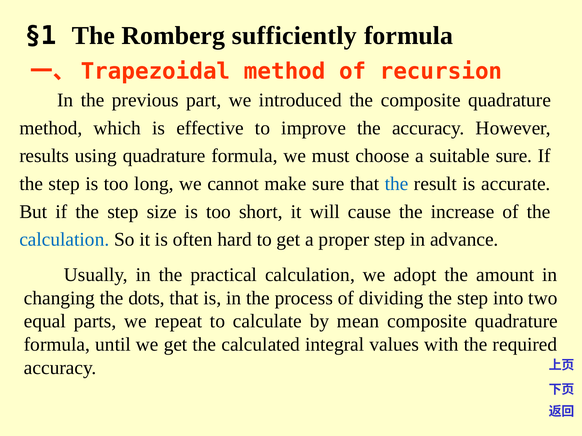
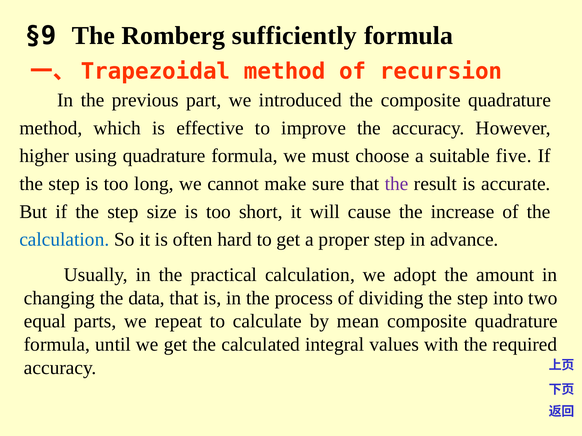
§1: §1 -> §9
results: results -> higher
suitable sure: sure -> five
the at (397, 184) colour: blue -> purple
dots: dots -> data
